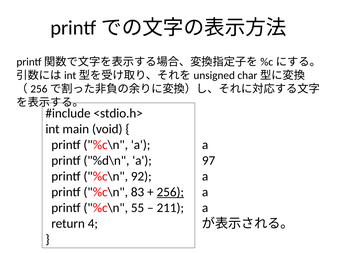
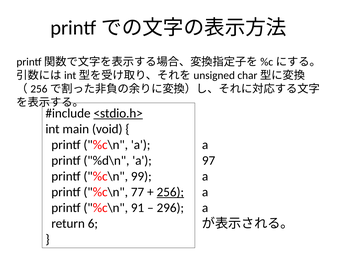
<stdio.h> underline: none -> present
92: 92 -> 99
83: 83 -> 77
55: 55 -> 91
211: 211 -> 296
4: 4 -> 6
